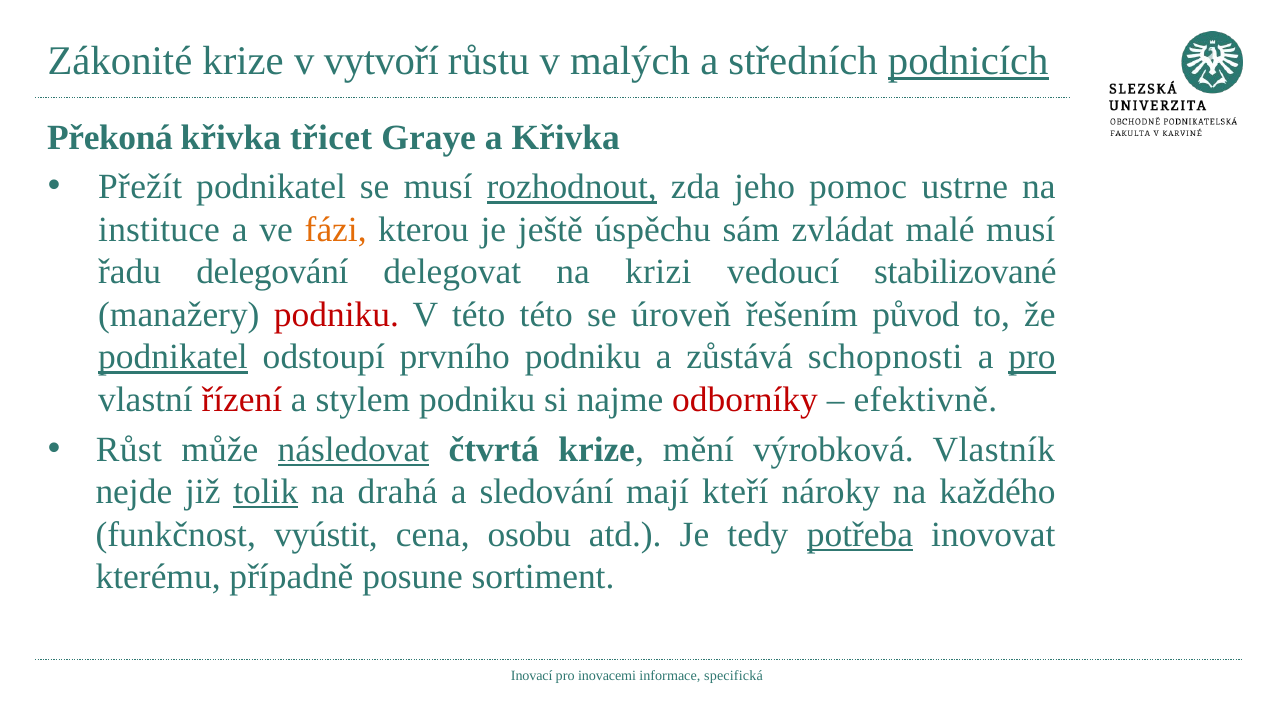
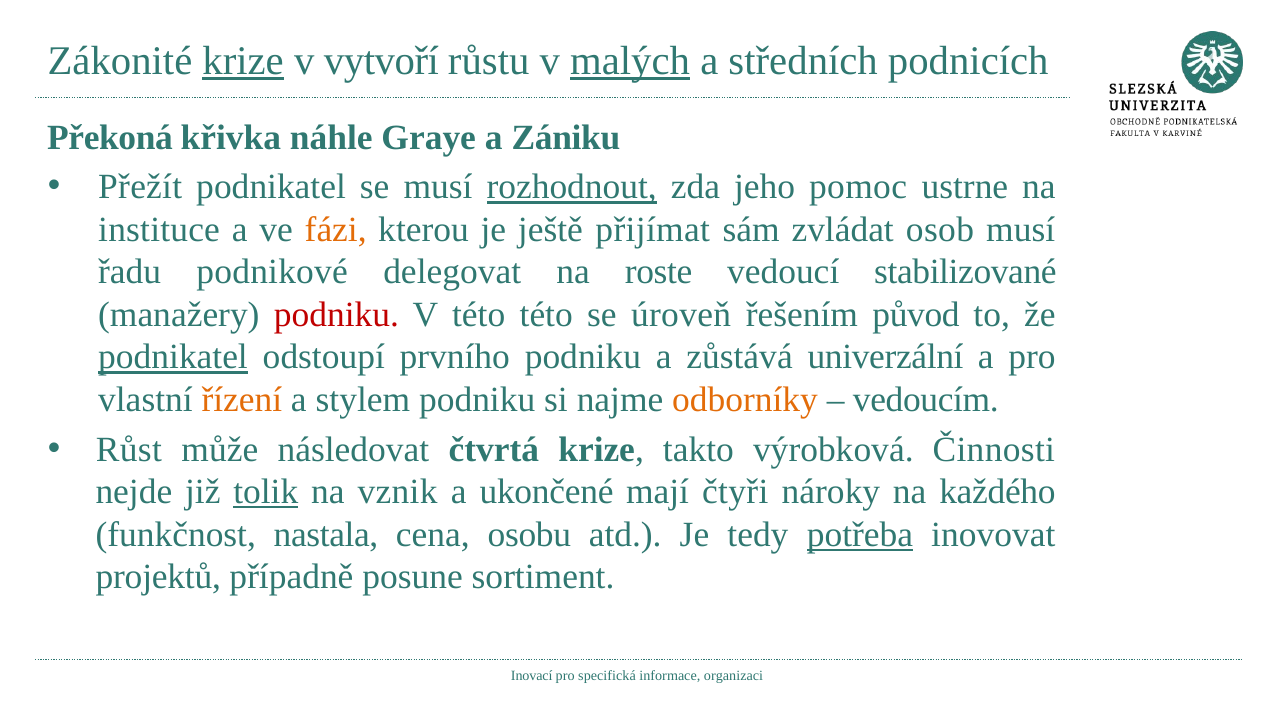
krize at (243, 61) underline: none -> present
malých underline: none -> present
podnicích underline: present -> none
třicet: třicet -> náhle
a Křivka: Křivka -> Zániku
úspěchu: úspěchu -> přijímat
malé: malé -> osob
delegování: delegování -> podnikové
krizi: krizi -> roste
schopnosti: schopnosti -> univerzální
pro at (1032, 357) underline: present -> none
řízení colour: red -> orange
odborníky colour: red -> orange
efektivně: efektivně -> vedoucím
následovat underline: present -> none
mění: mění -> takto
Vlastník: Vlastník -> Činnosti
drahá: drahá -> vznik
sledování: sledování -> ukončené
kteří: kteří -> čtyři
vyústit: vyústit -> nastala
kterému: kterému -> projektů
inovacemi: inovacemi -> specifická
specifická: specifická -> organizaci
